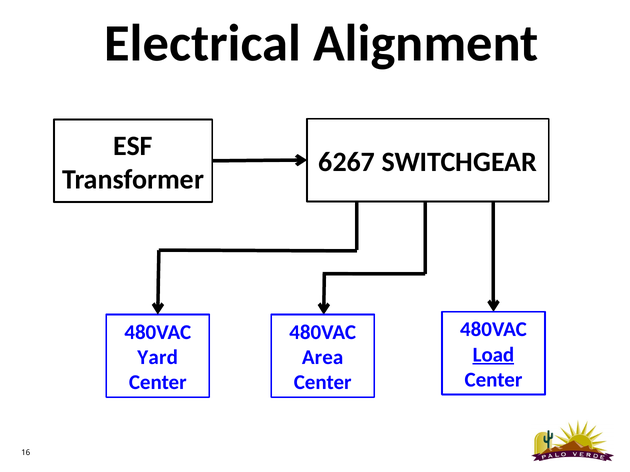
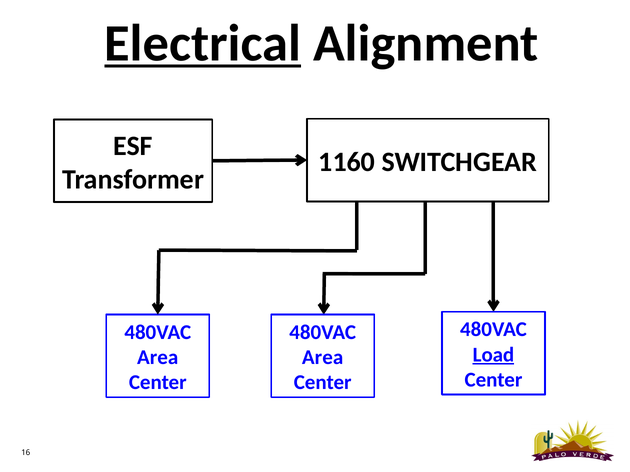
Electrical underline: none -> present
6267: 6267 -> 1160
Yard at (158, 358): Yard -> Area
